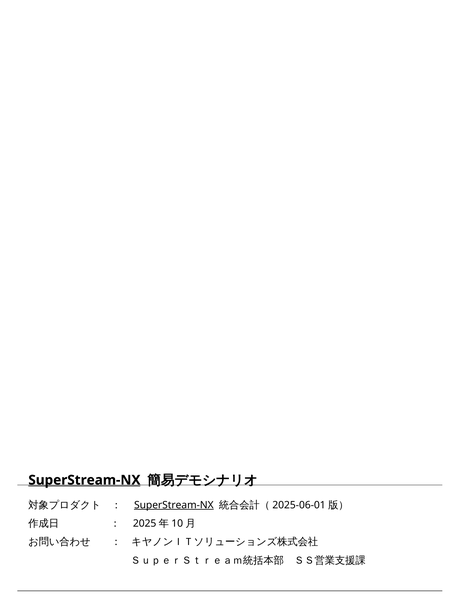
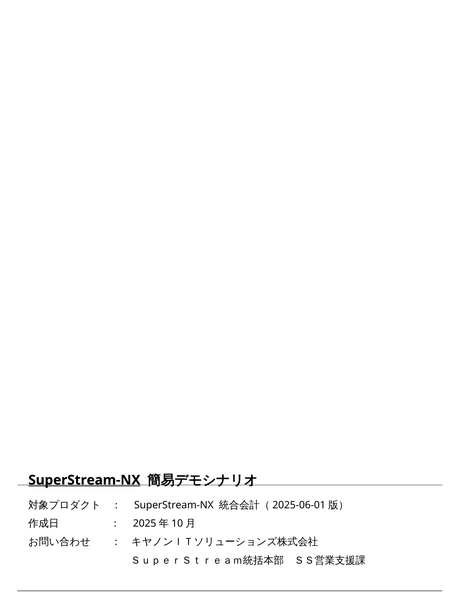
SuperStream-NX at (174, 504) underline: present -> none
